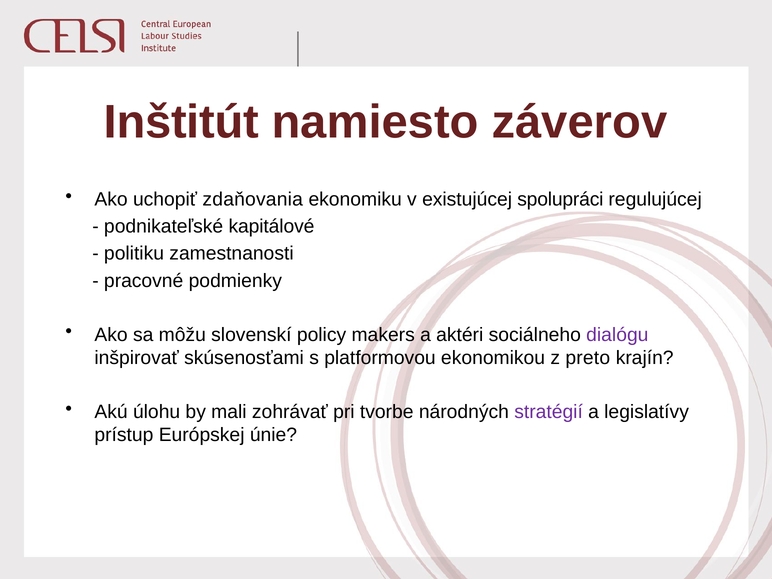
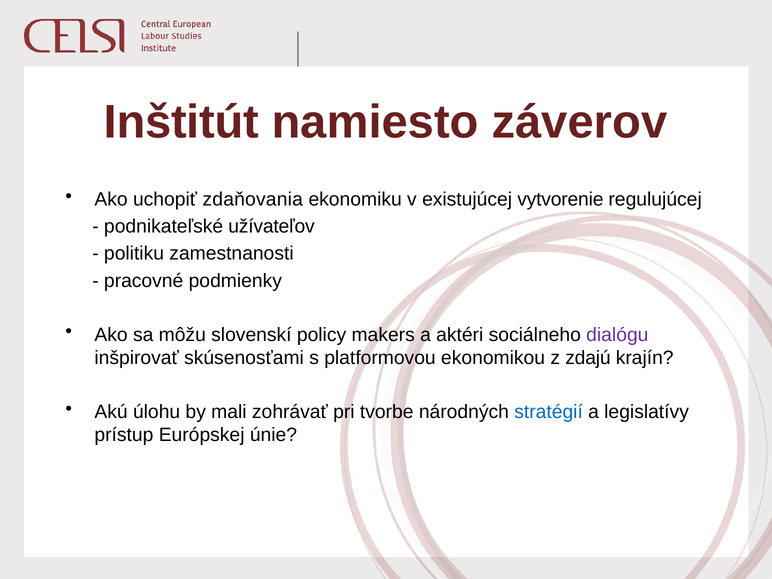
spolupráci: spolupráci -> vytvorenie
kapitálové: kapitálové -> užívateľov
preto: preto -> zdajú
stratégií colour: purple -> blue
